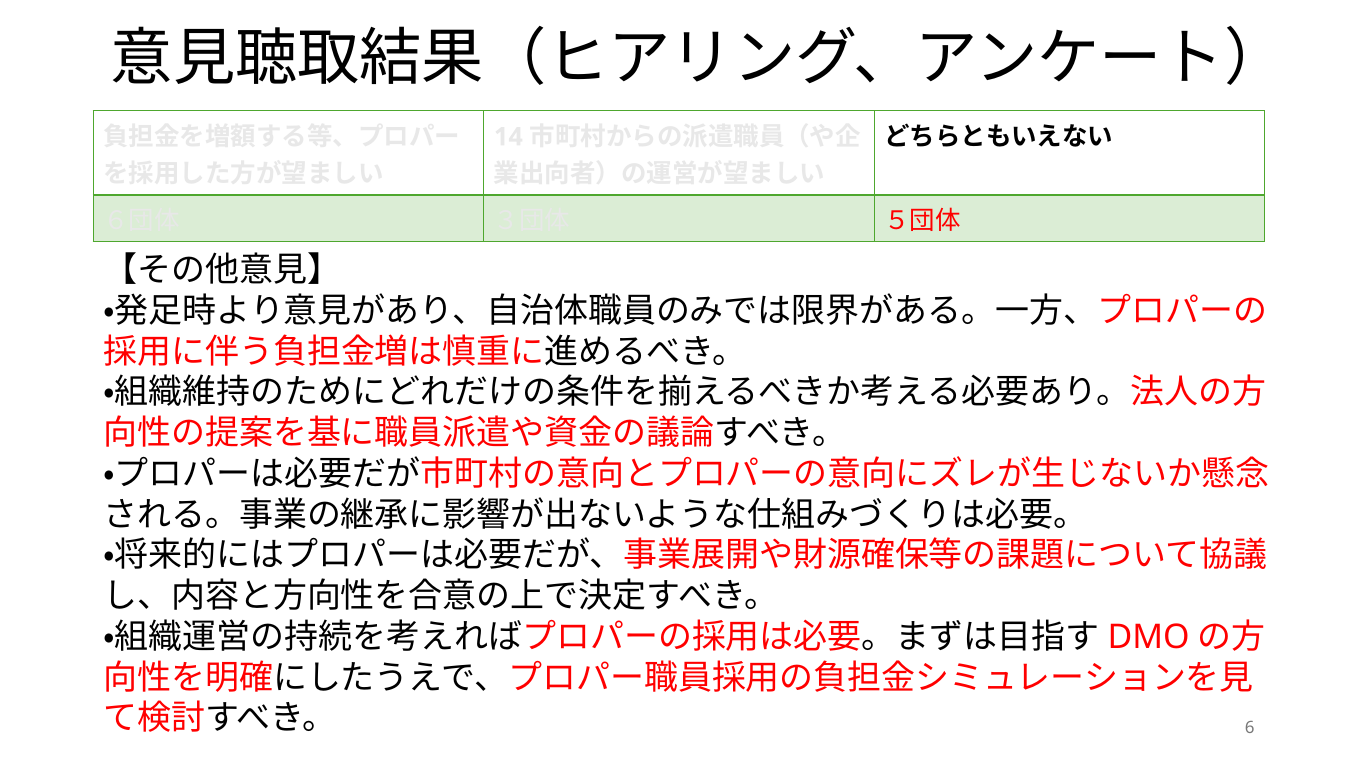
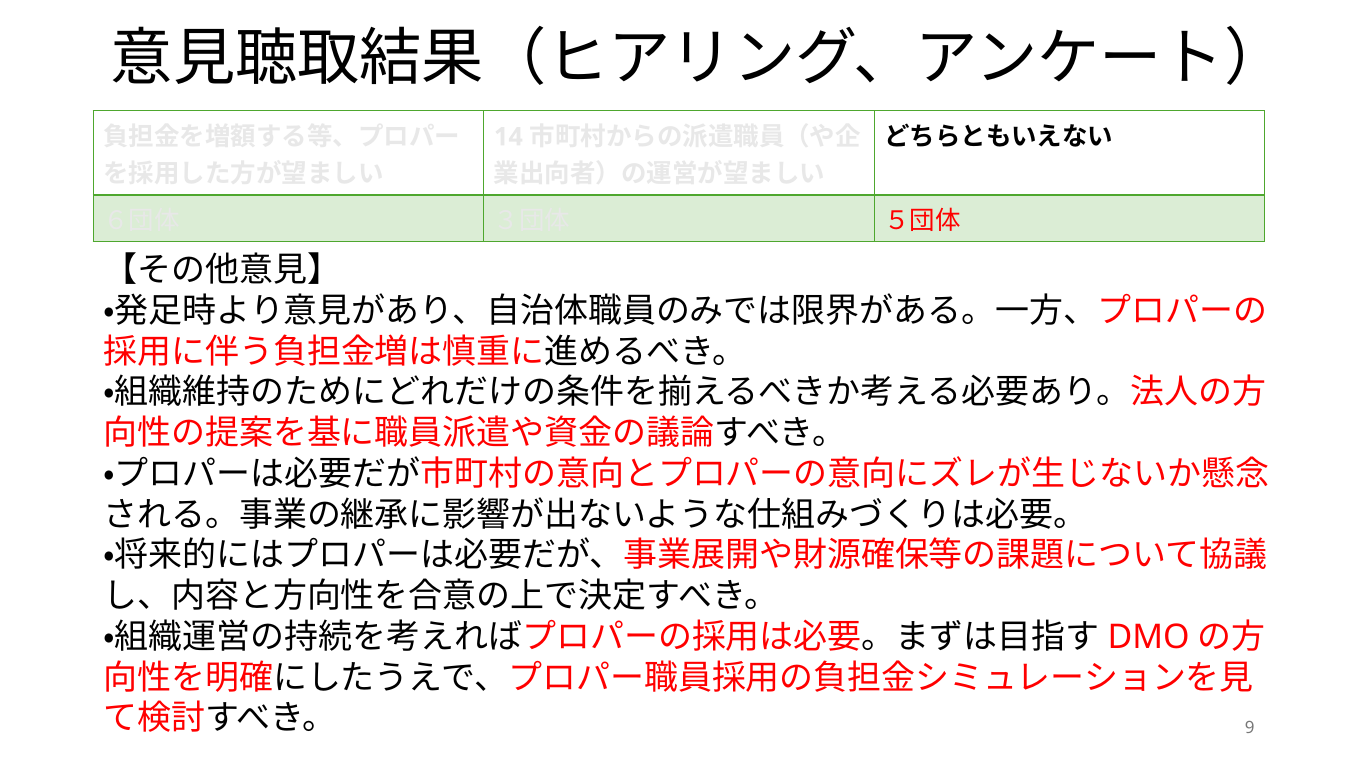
6: 6 -> 9
